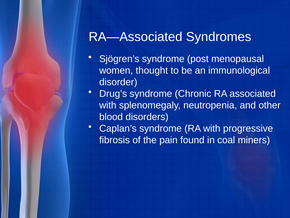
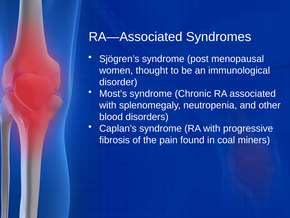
Drug’s: Drug’s -> Most’s
